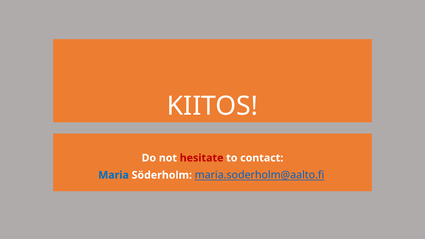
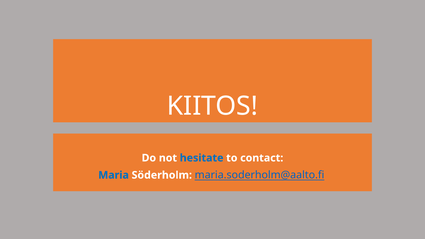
hesitate colour: red -> blue
